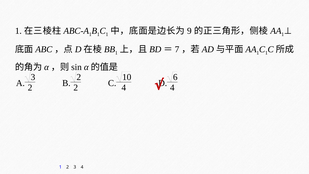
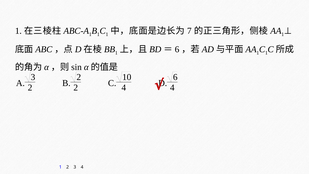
9: 9 -> 7
7 at (177, 49): 7 -> 6
